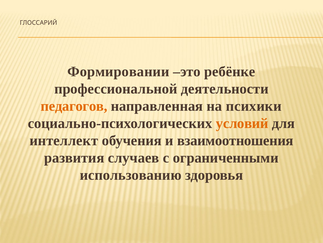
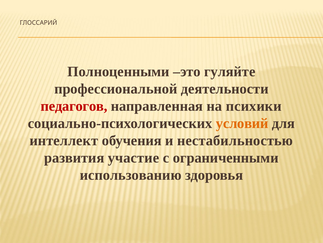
Формировании: Формировании -> Полноценными
ребёнке: ребёнке -> гуляйте
педагогов colour: orange -> red
взаимоотношения: взаимоотношения -> нестабильностью
случаев: случаев -> участие
